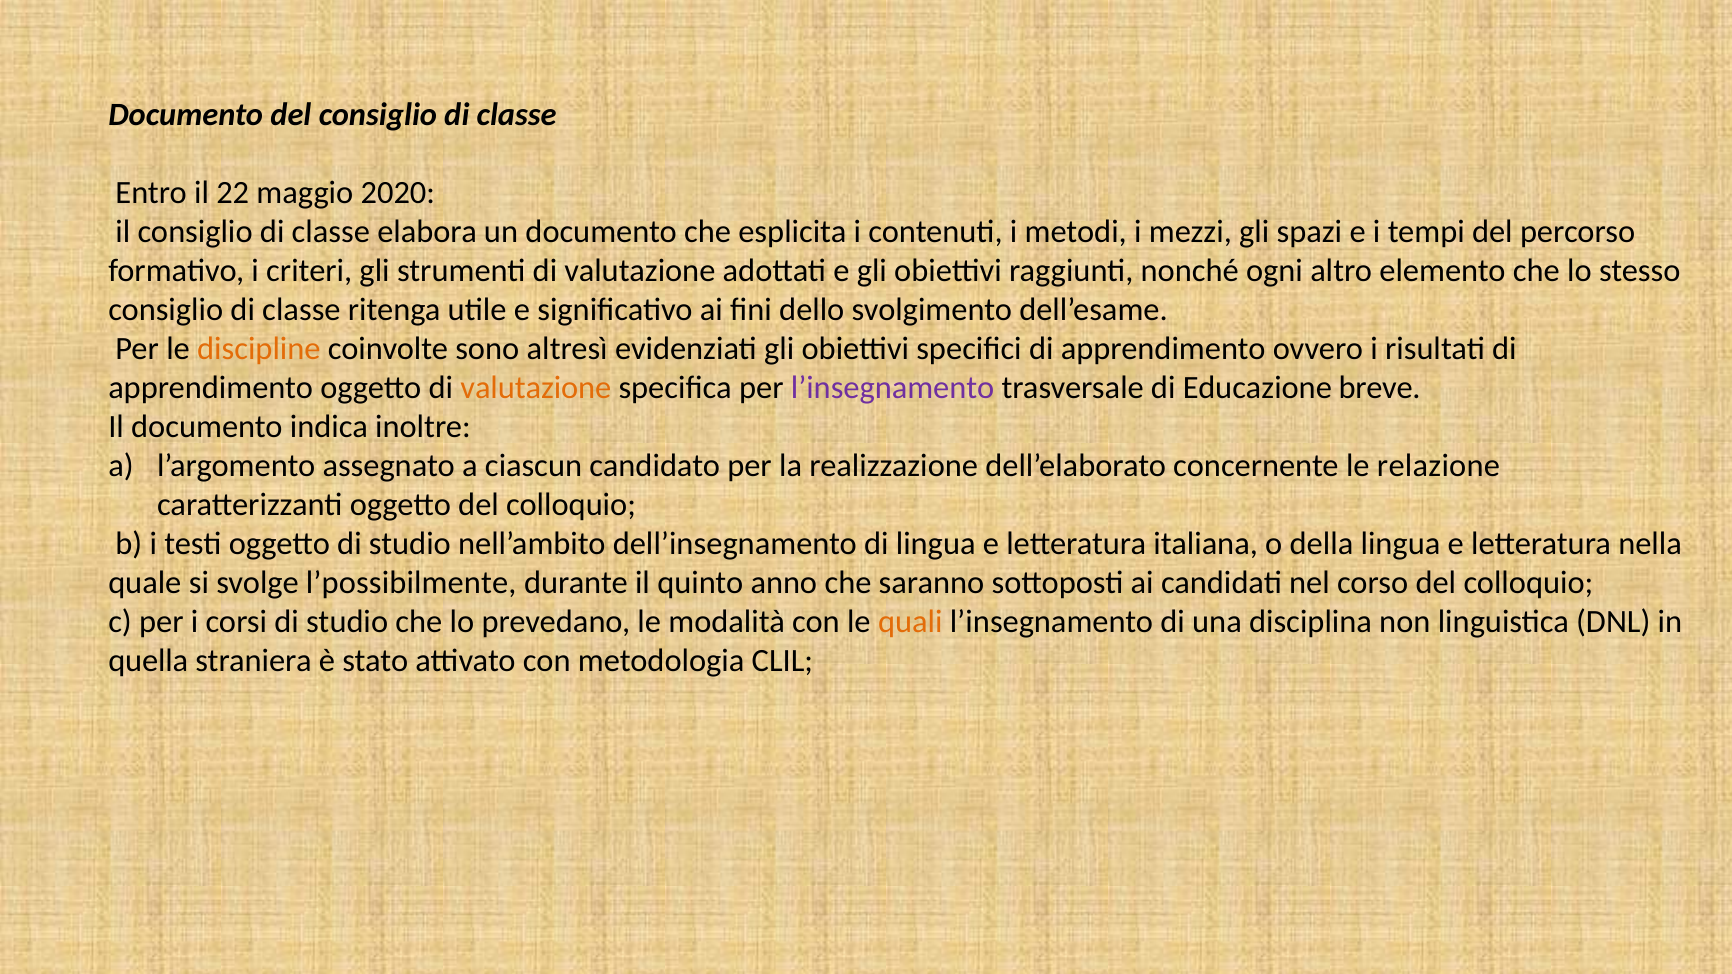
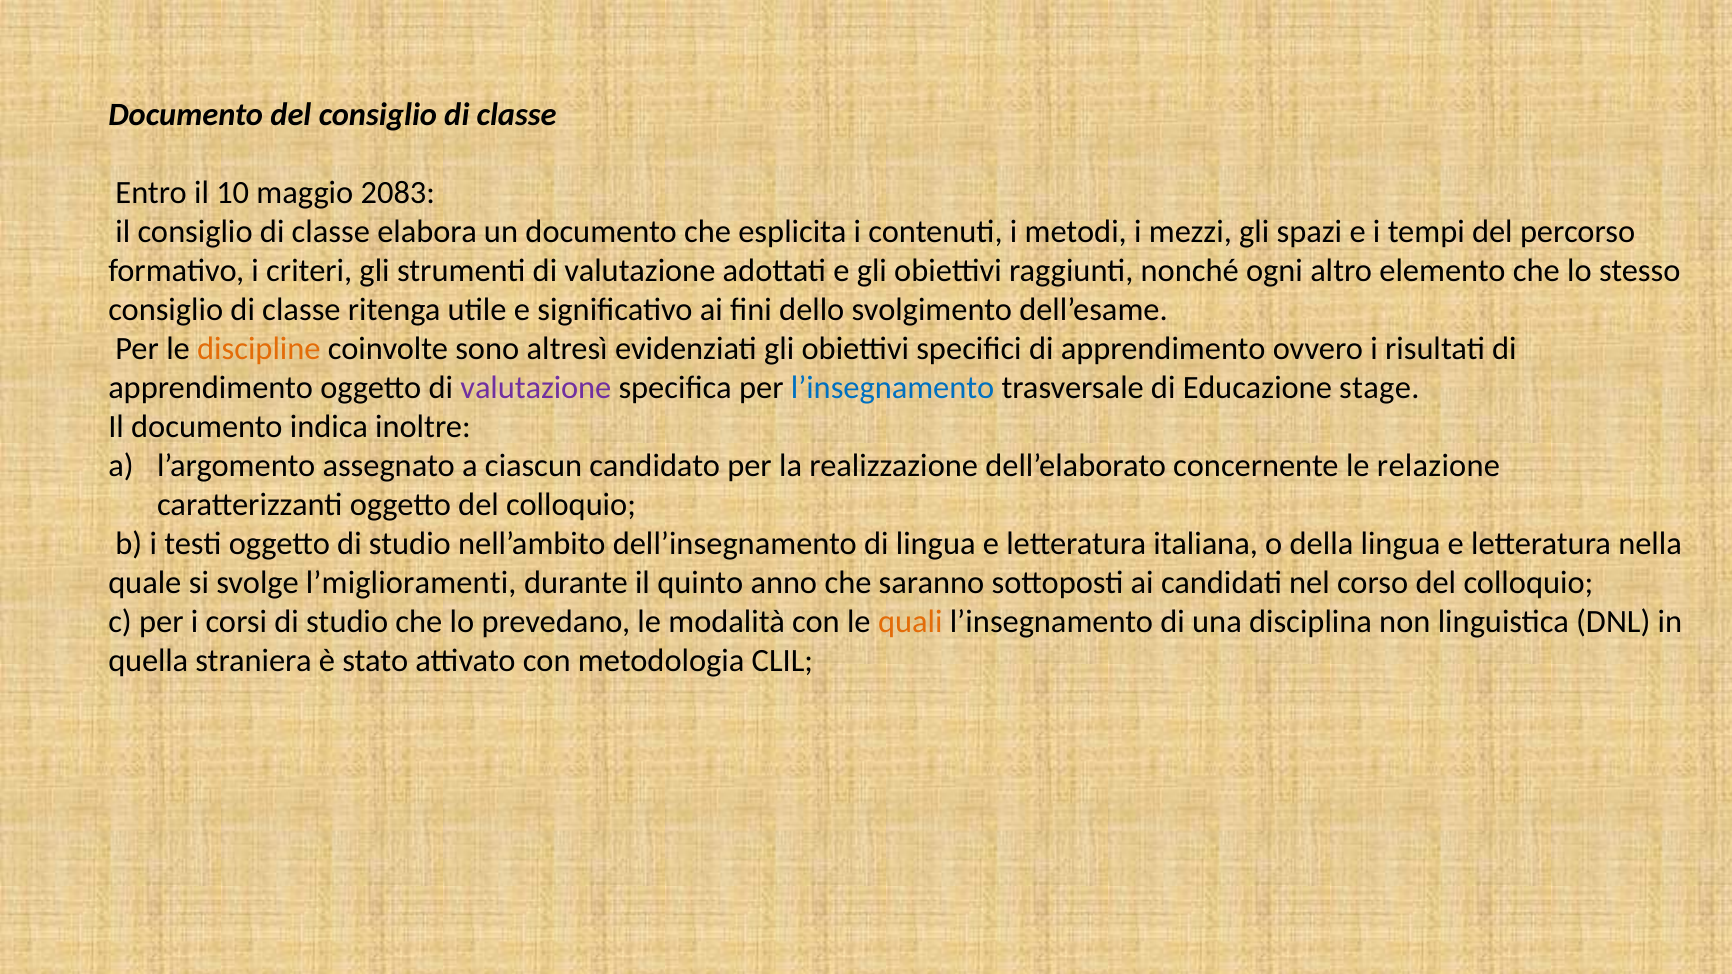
22: 22 -> 10
2020: 2020 -> 2083
valutazione at (536, 388) colour: orange -> purple
l’insegnamento at (893, 388) colour: purple -> blue
breve: breve -> stage
l’possibilmente: l’possibilmente -> l’miglioramenti
